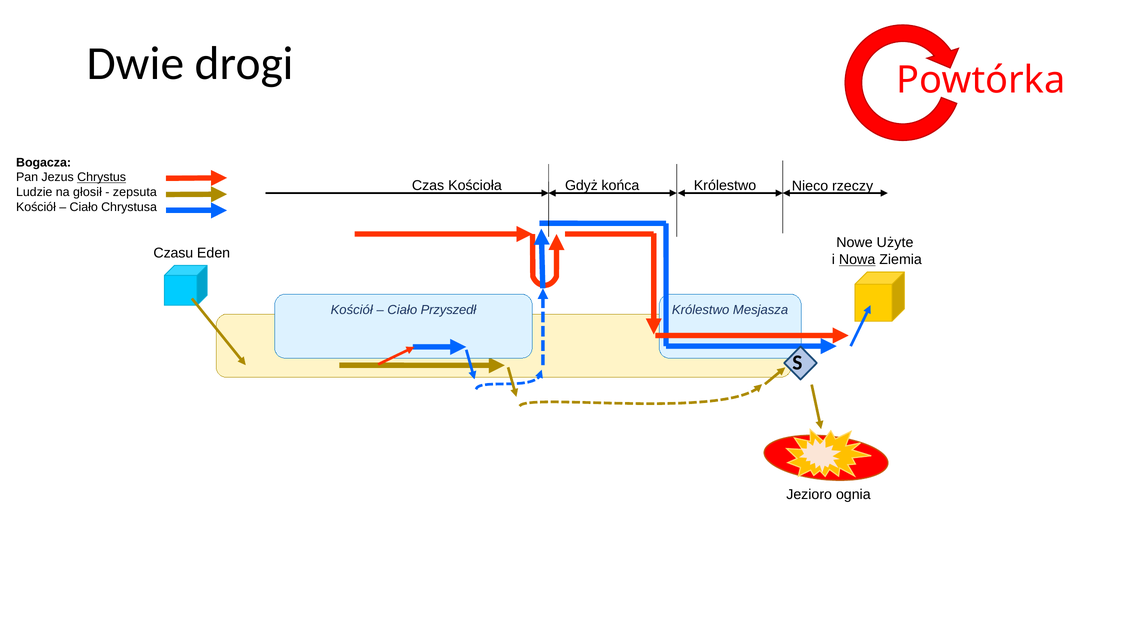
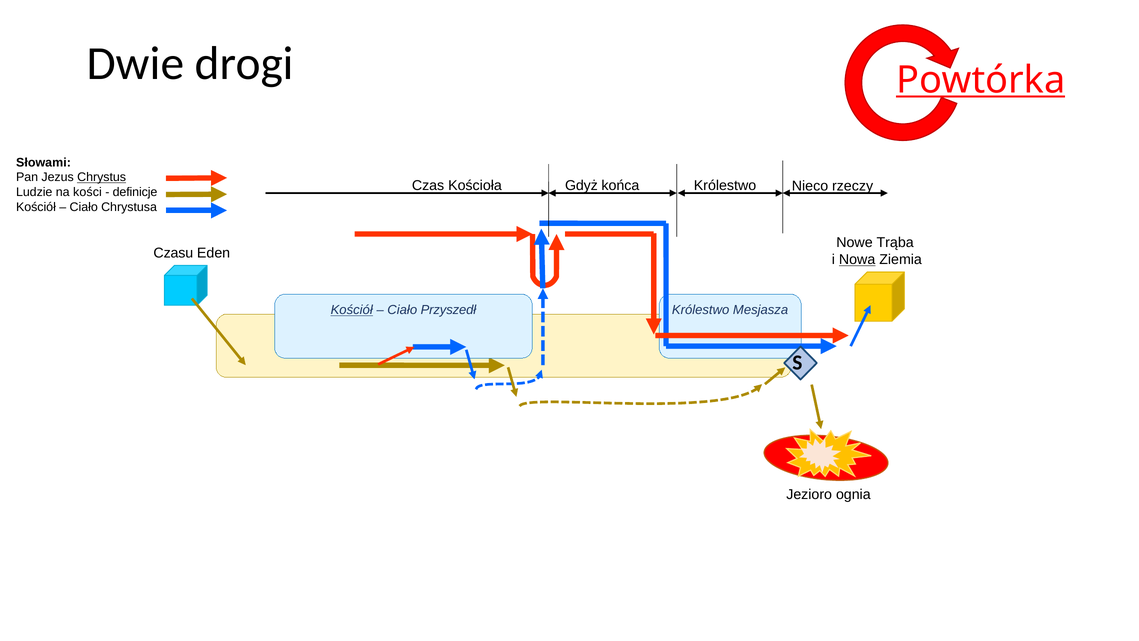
Powtórka underline: none -> present
Bogacza: Bogacza -> Słowami
głosił: głosił -> kości
zepsuta: zepsuta -> definicje
Użyte: Użyte -> Trąba
Kościół at (352, 310) underline: none -> present
